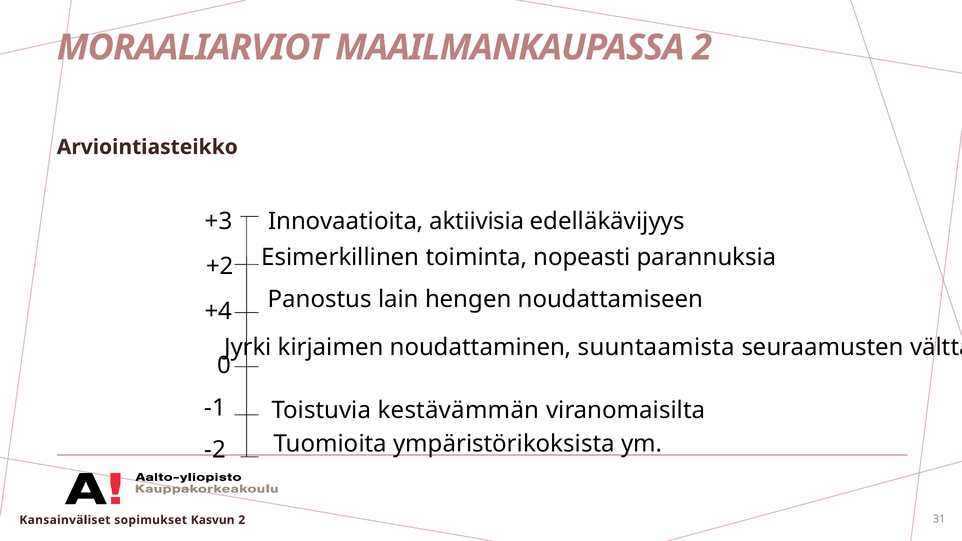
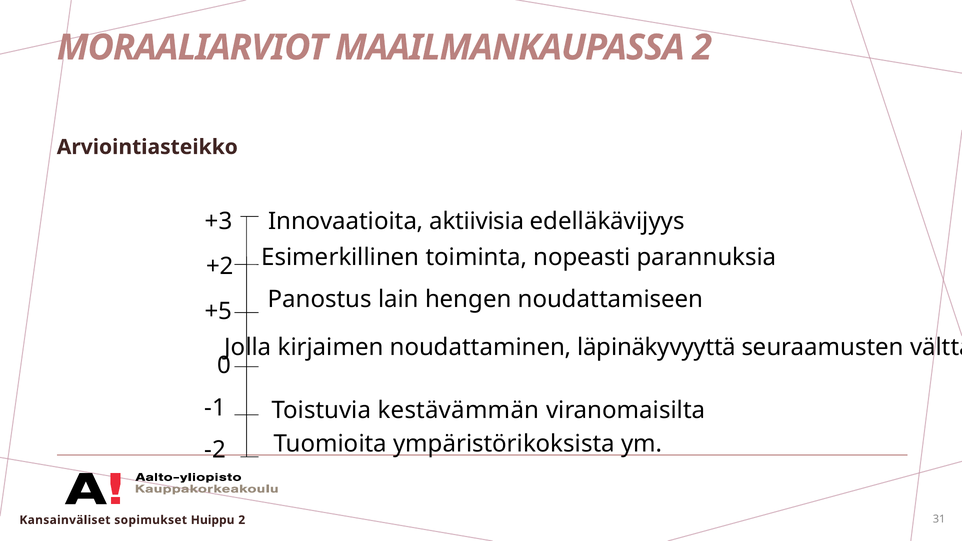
+4: +4 -> +5
Jyrki: Jyrki -> Jolla
suuntaamista: suuntaamista -> läpinäkyvyyttä
Kasvun: Kasvun -> Huippu
